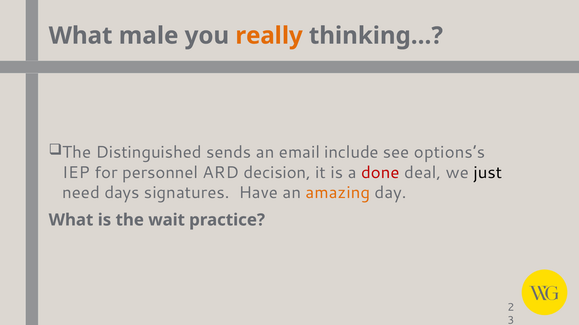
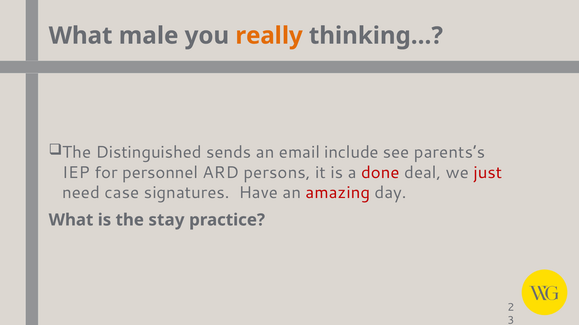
options’s: options’s -> parents’s
decision: decision -> persons
just colour: black -> red
days: days -> case
amazing colour: orange -> red
wait: wait -> stay
